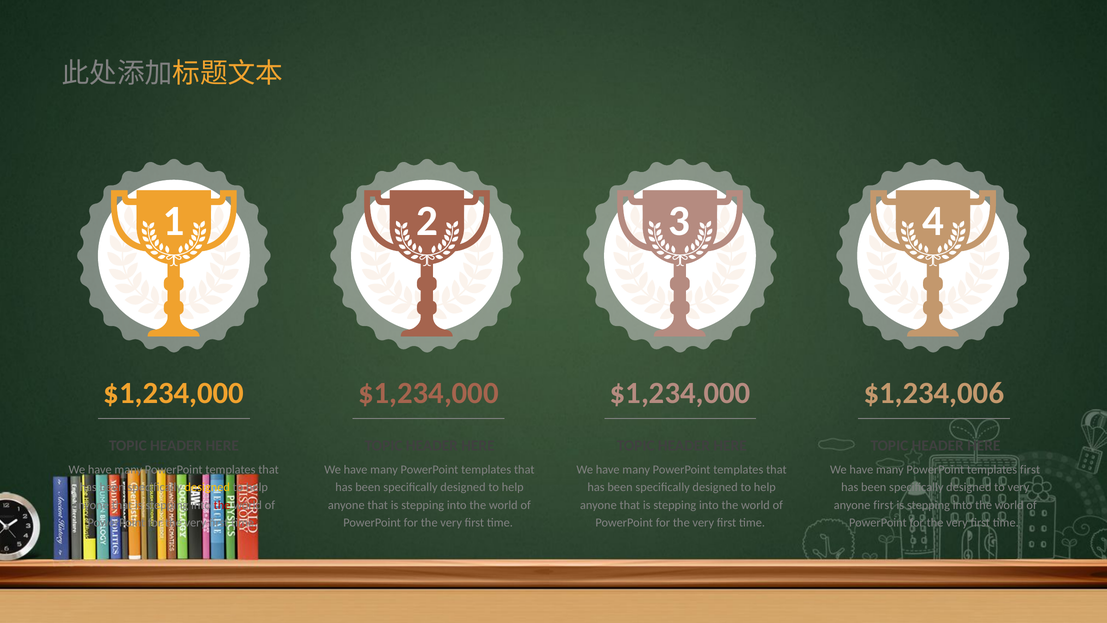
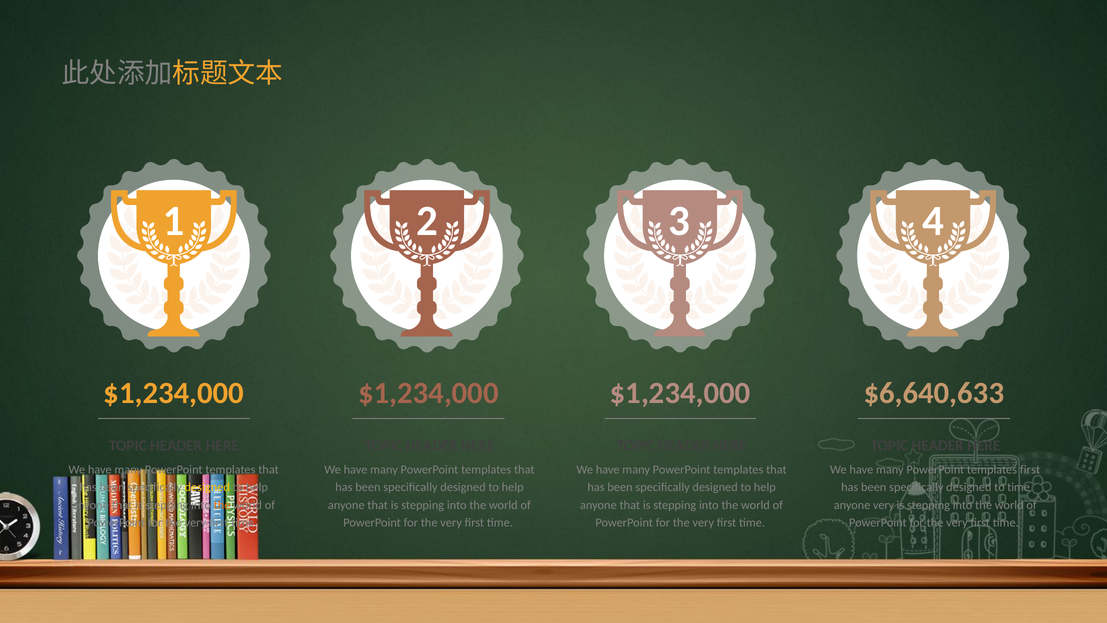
$1,234,006: $1,234,006 -> $6,640,633
to very: very -> time
the at (222, 505) colour: red -> orange
anyone first: first -> very
